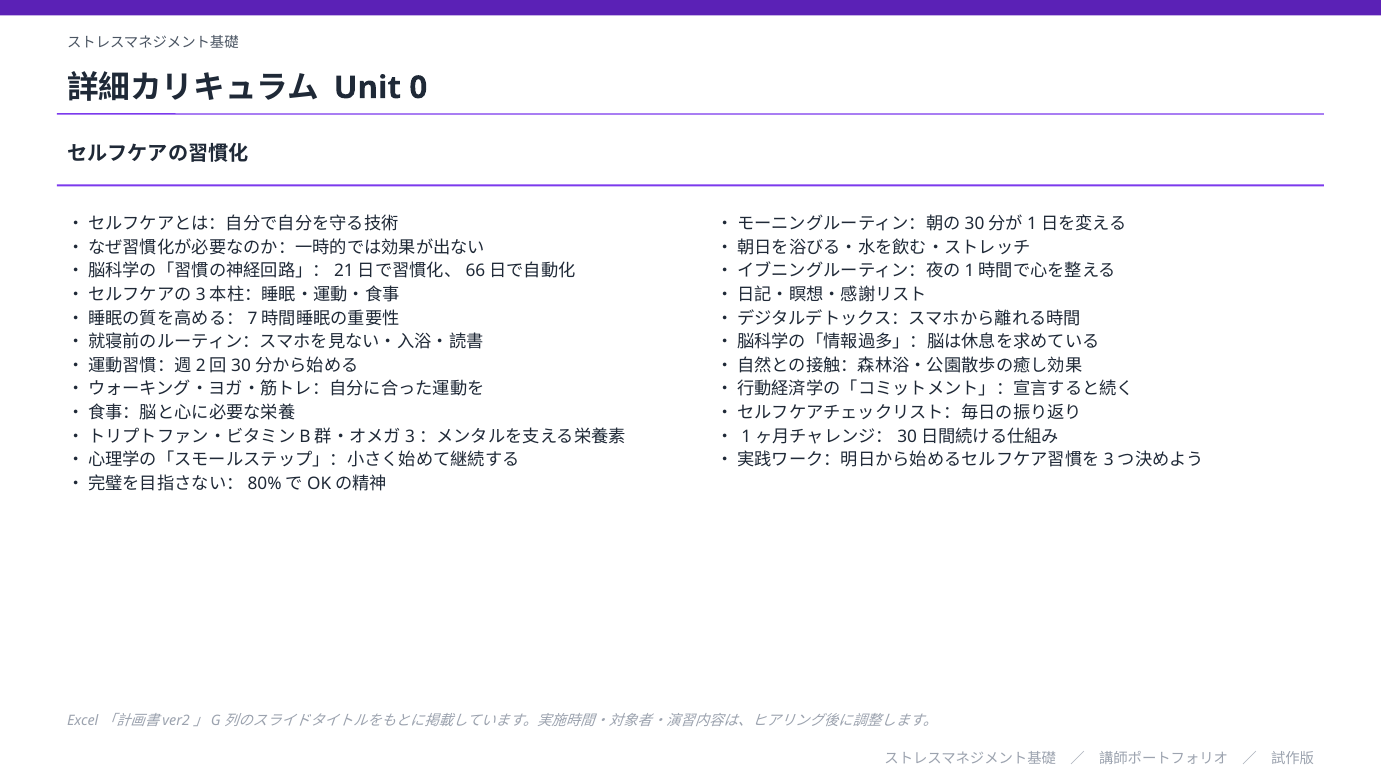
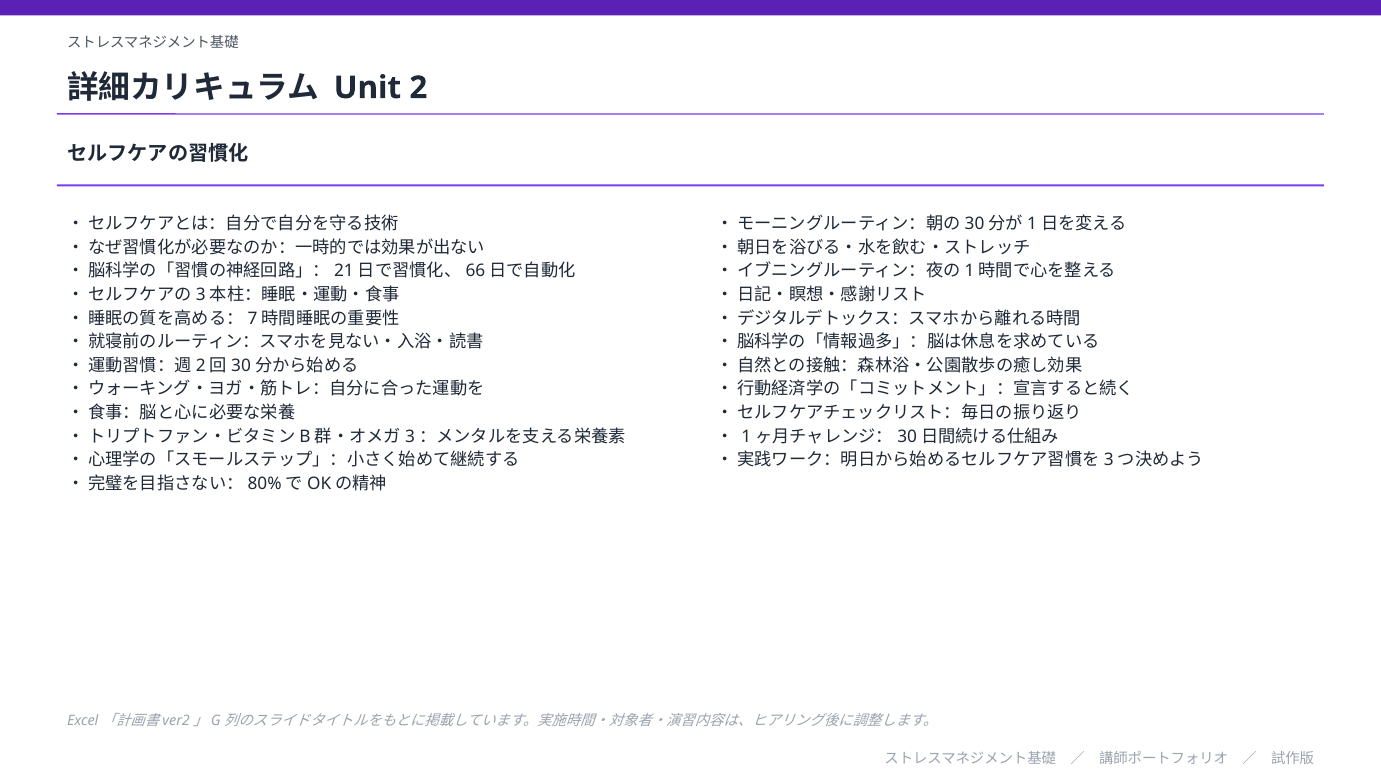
0: 0 -> 2
